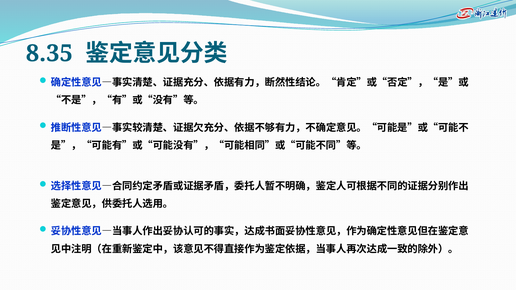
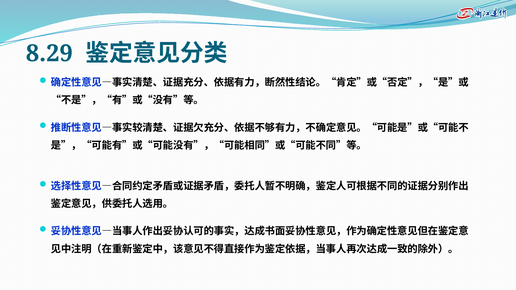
8.35: 8.35 -> 8.29
